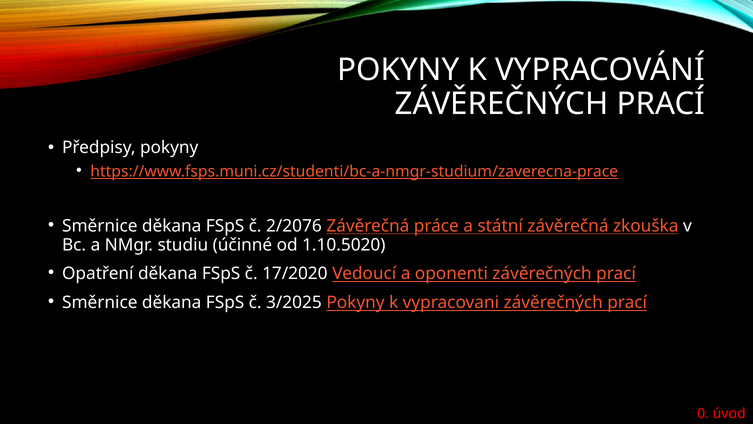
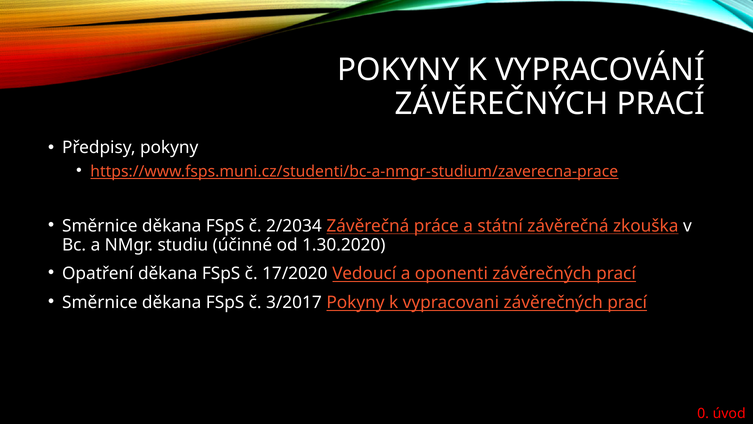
2/2076: 2/2076 -> 2/2034
1.10.5020: 1.10.5020 -> 1.30.2020
3/2025: 3/2025 -> 3/2017
